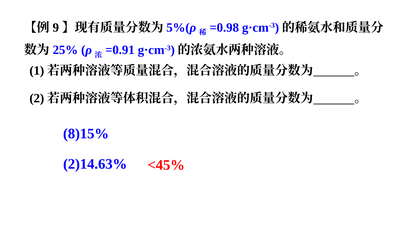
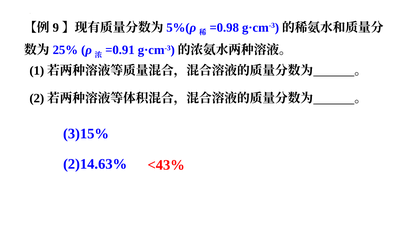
8)15%: 8)15% -> 3)15%
<45%: <45% -> <43%
